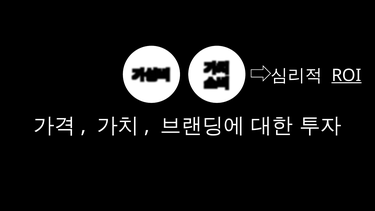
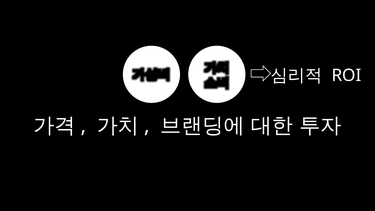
ROI underline: present -> none
